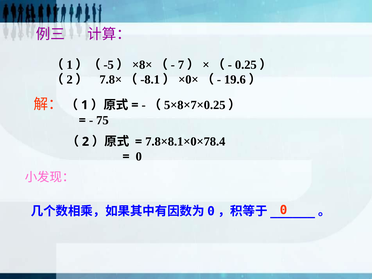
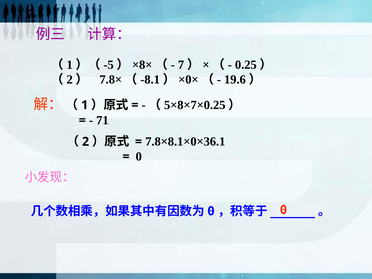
75: 75 -> 71
7.8×8.1×0×78.4: 7.8×8.1×0×78.4 -> 7.8×8.1×0×36.1
